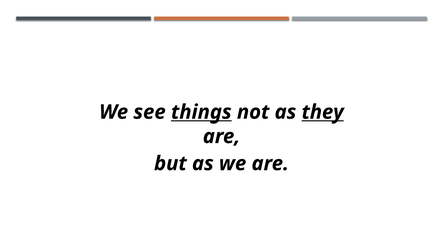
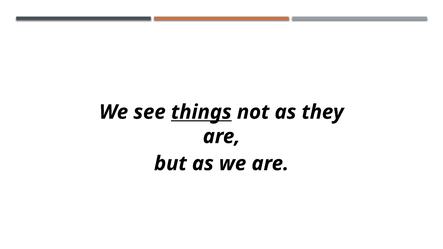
they underline: present -> none
